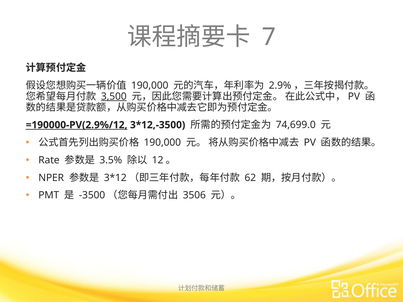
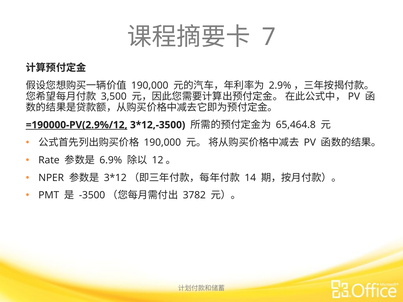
3,500 underline: present -> none
74,699.0: 74,699.0 -> 65,464.8
3.5%: 3.5% -> 6.9%
62: 62 -> 14
3506: 3506 -> 3782
